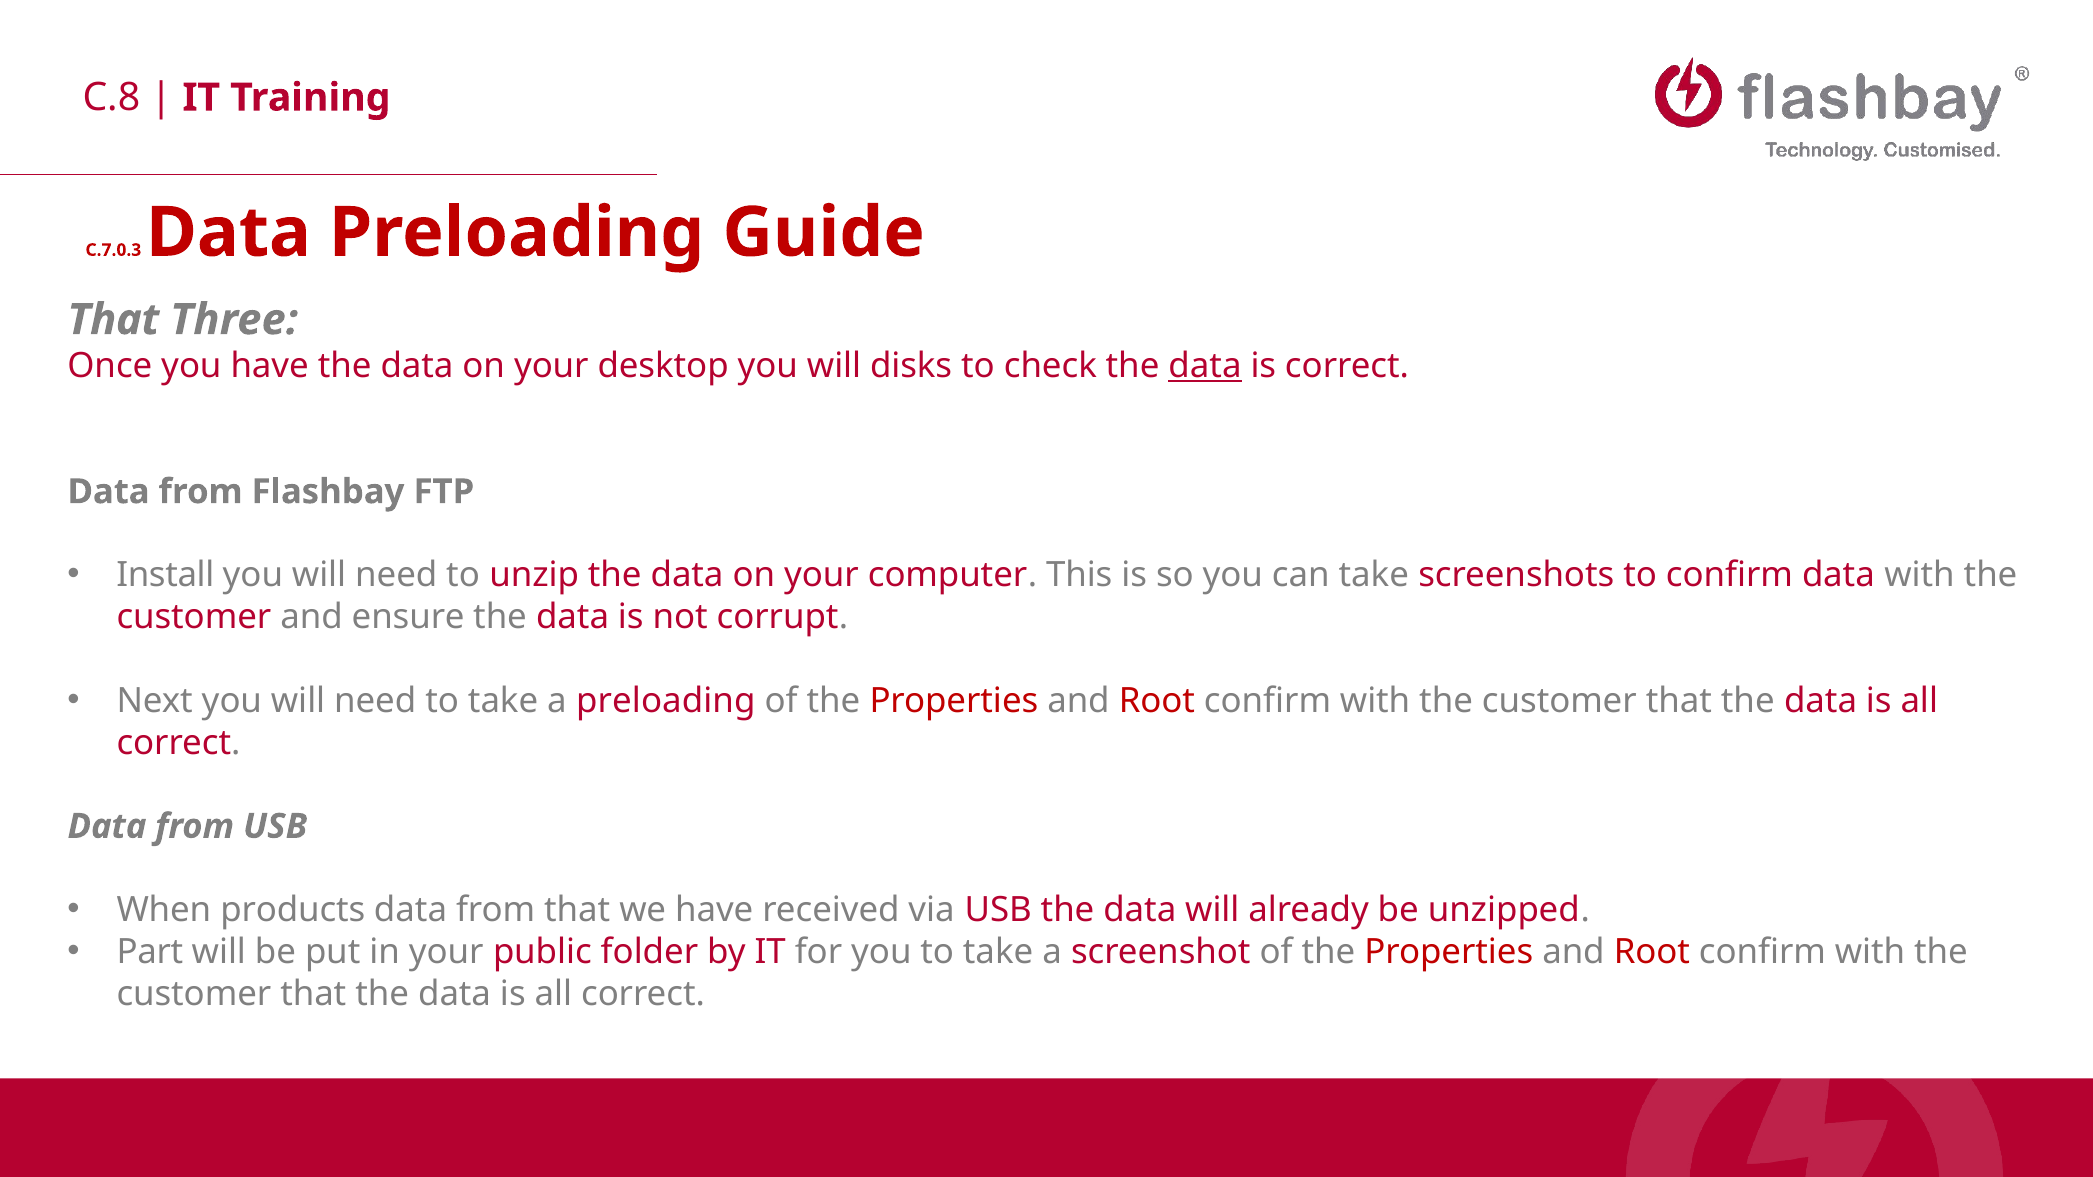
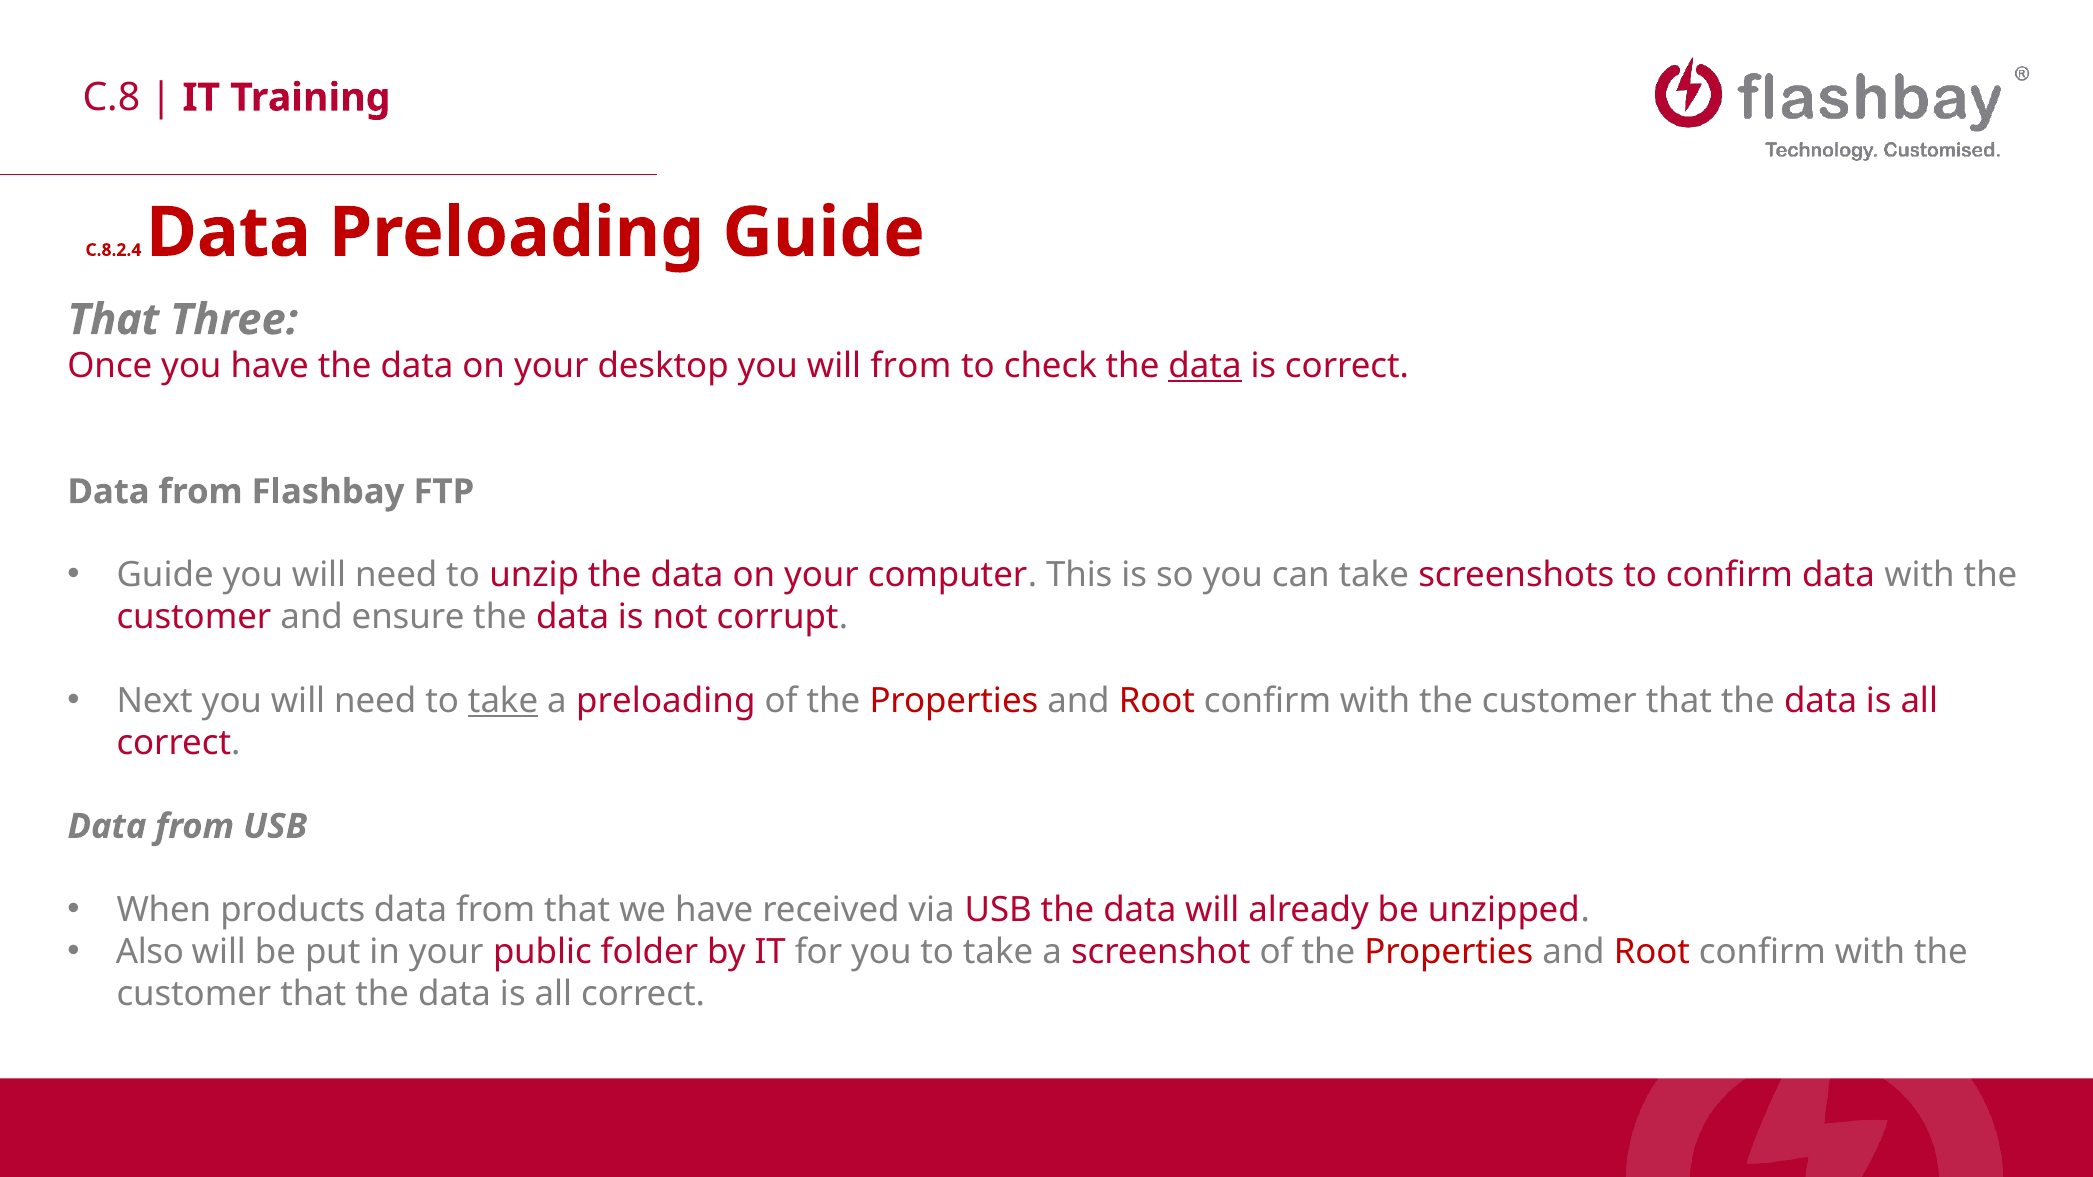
C.7.0.3: C.7.0.3 -> C.8.2.4
will disks: disks -> from
Install at (165, 576): Install -> Guide
take at (503, 701) underline: none -> present
Part: Part -> Also
